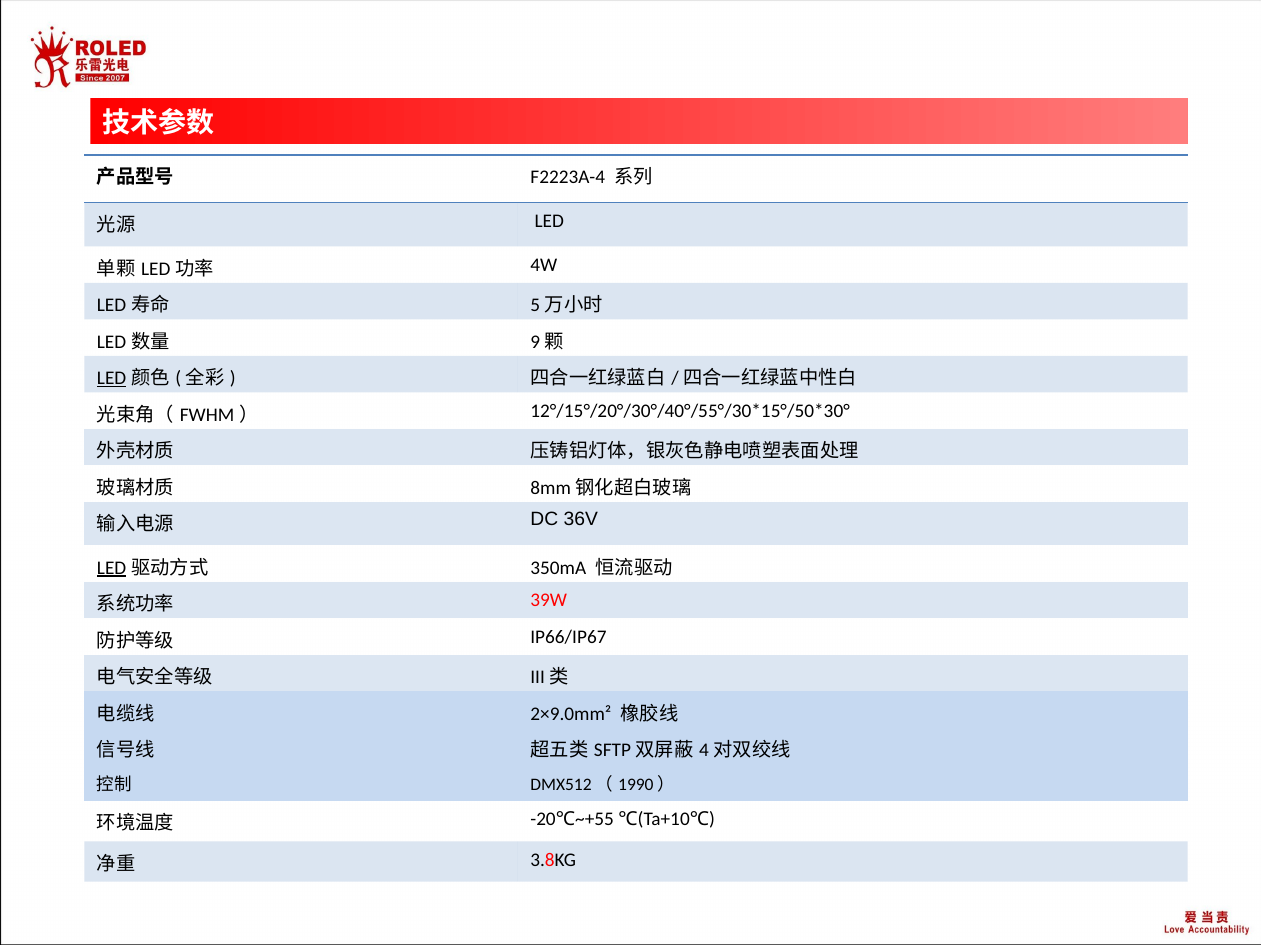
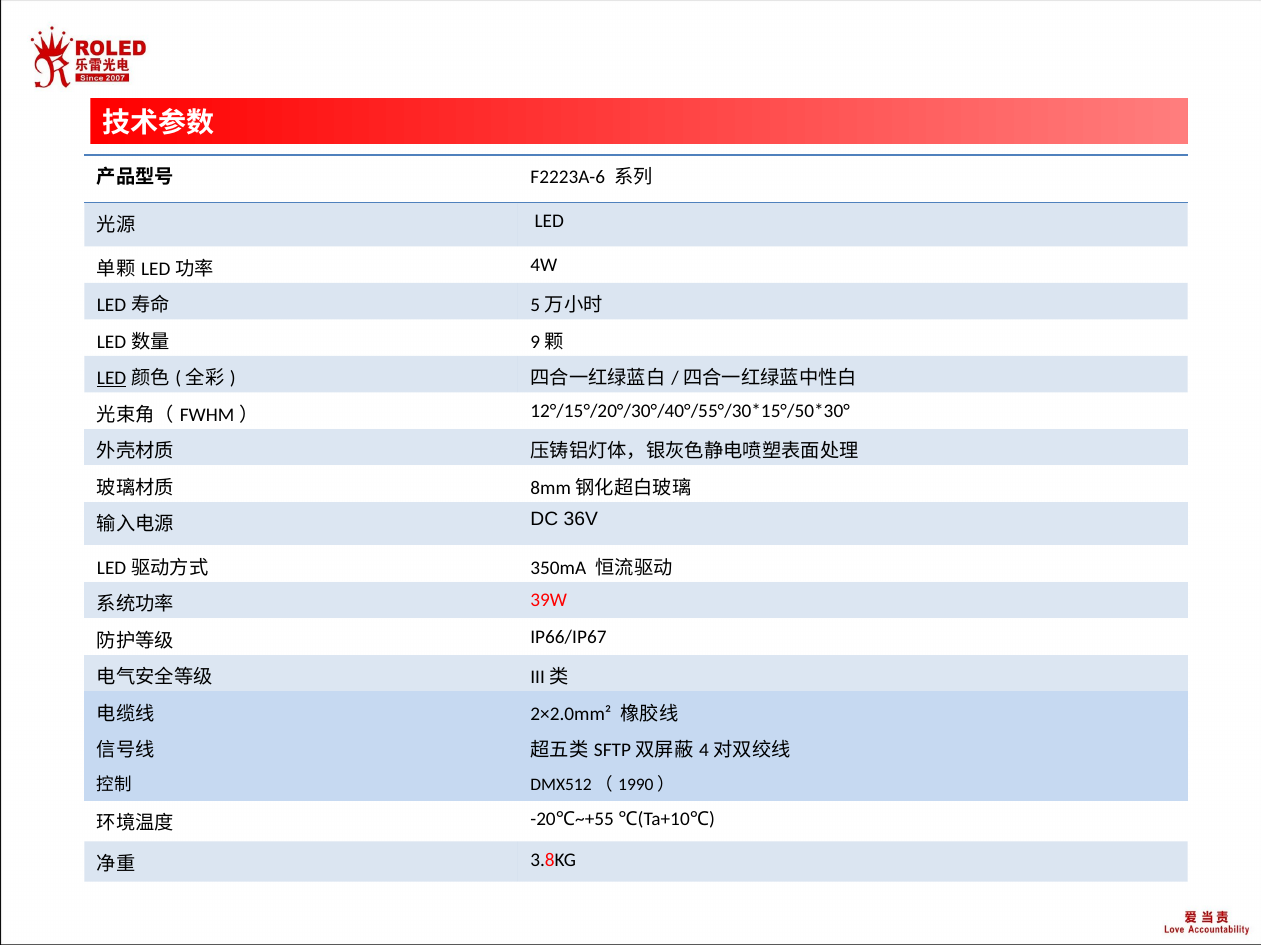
F2223A-4: F2223A-4 -> F2223A-6
LED at (112, 568) underline: present -> none
2×9.0mm²: 2×9.0mm² -> 2×2.0mm²
